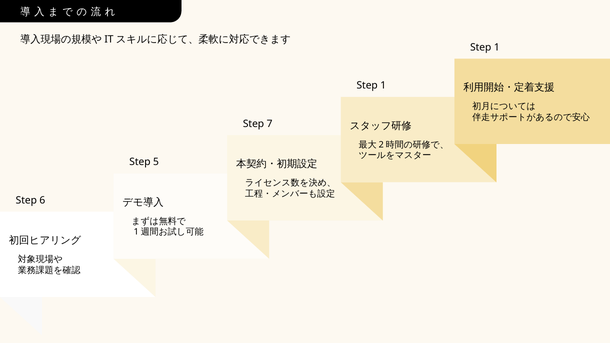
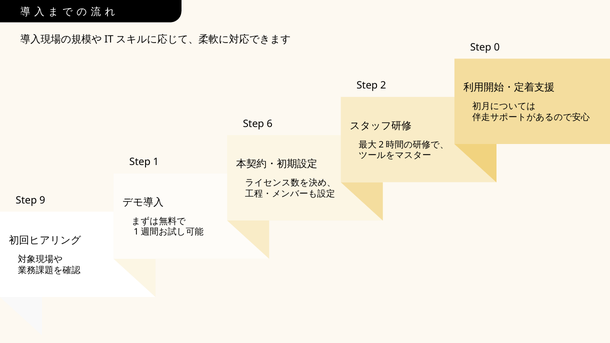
1 at (497, 47): 1 -> 0
1 at (383, 85): 1 -> 2
7: 7 -> 6
5: 5 -> 1
6: 6 -> 9
